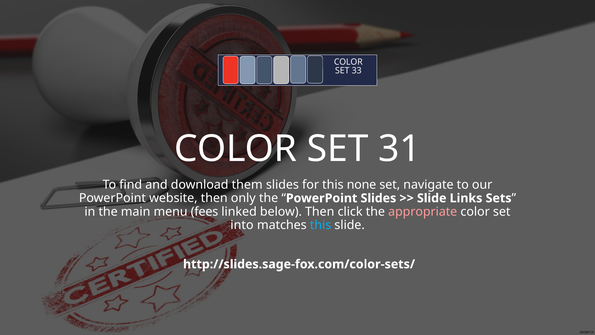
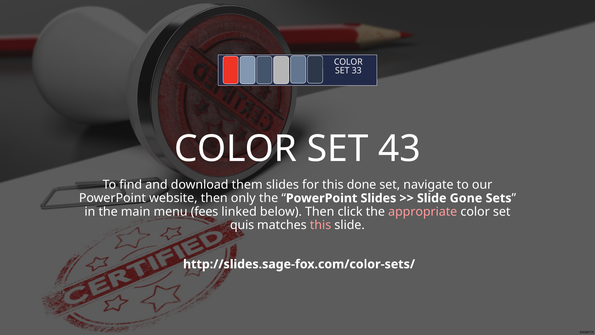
31: 31 -> 43
none: none -> done
Links: Links -> Gone
into: into -> quis
this at (321, 225) colour: light blue -> pink
